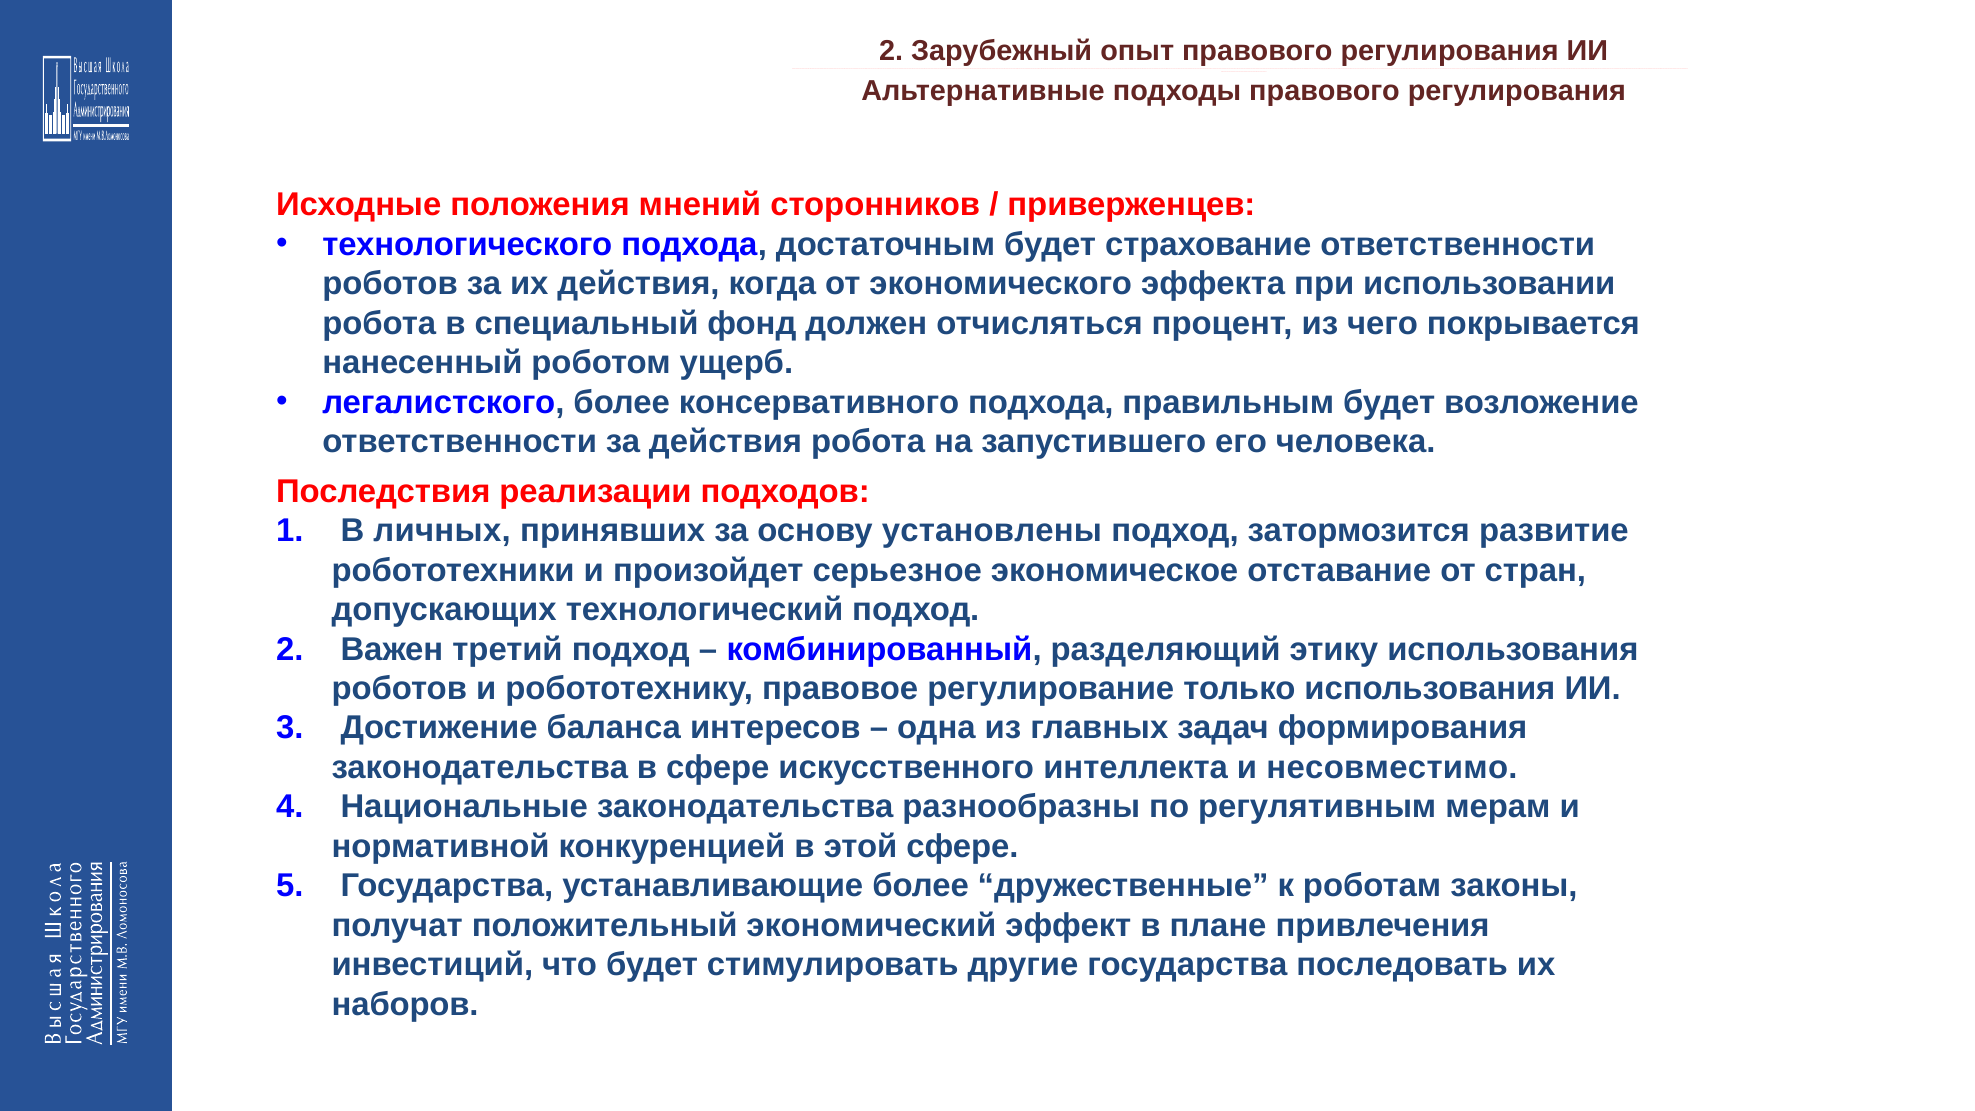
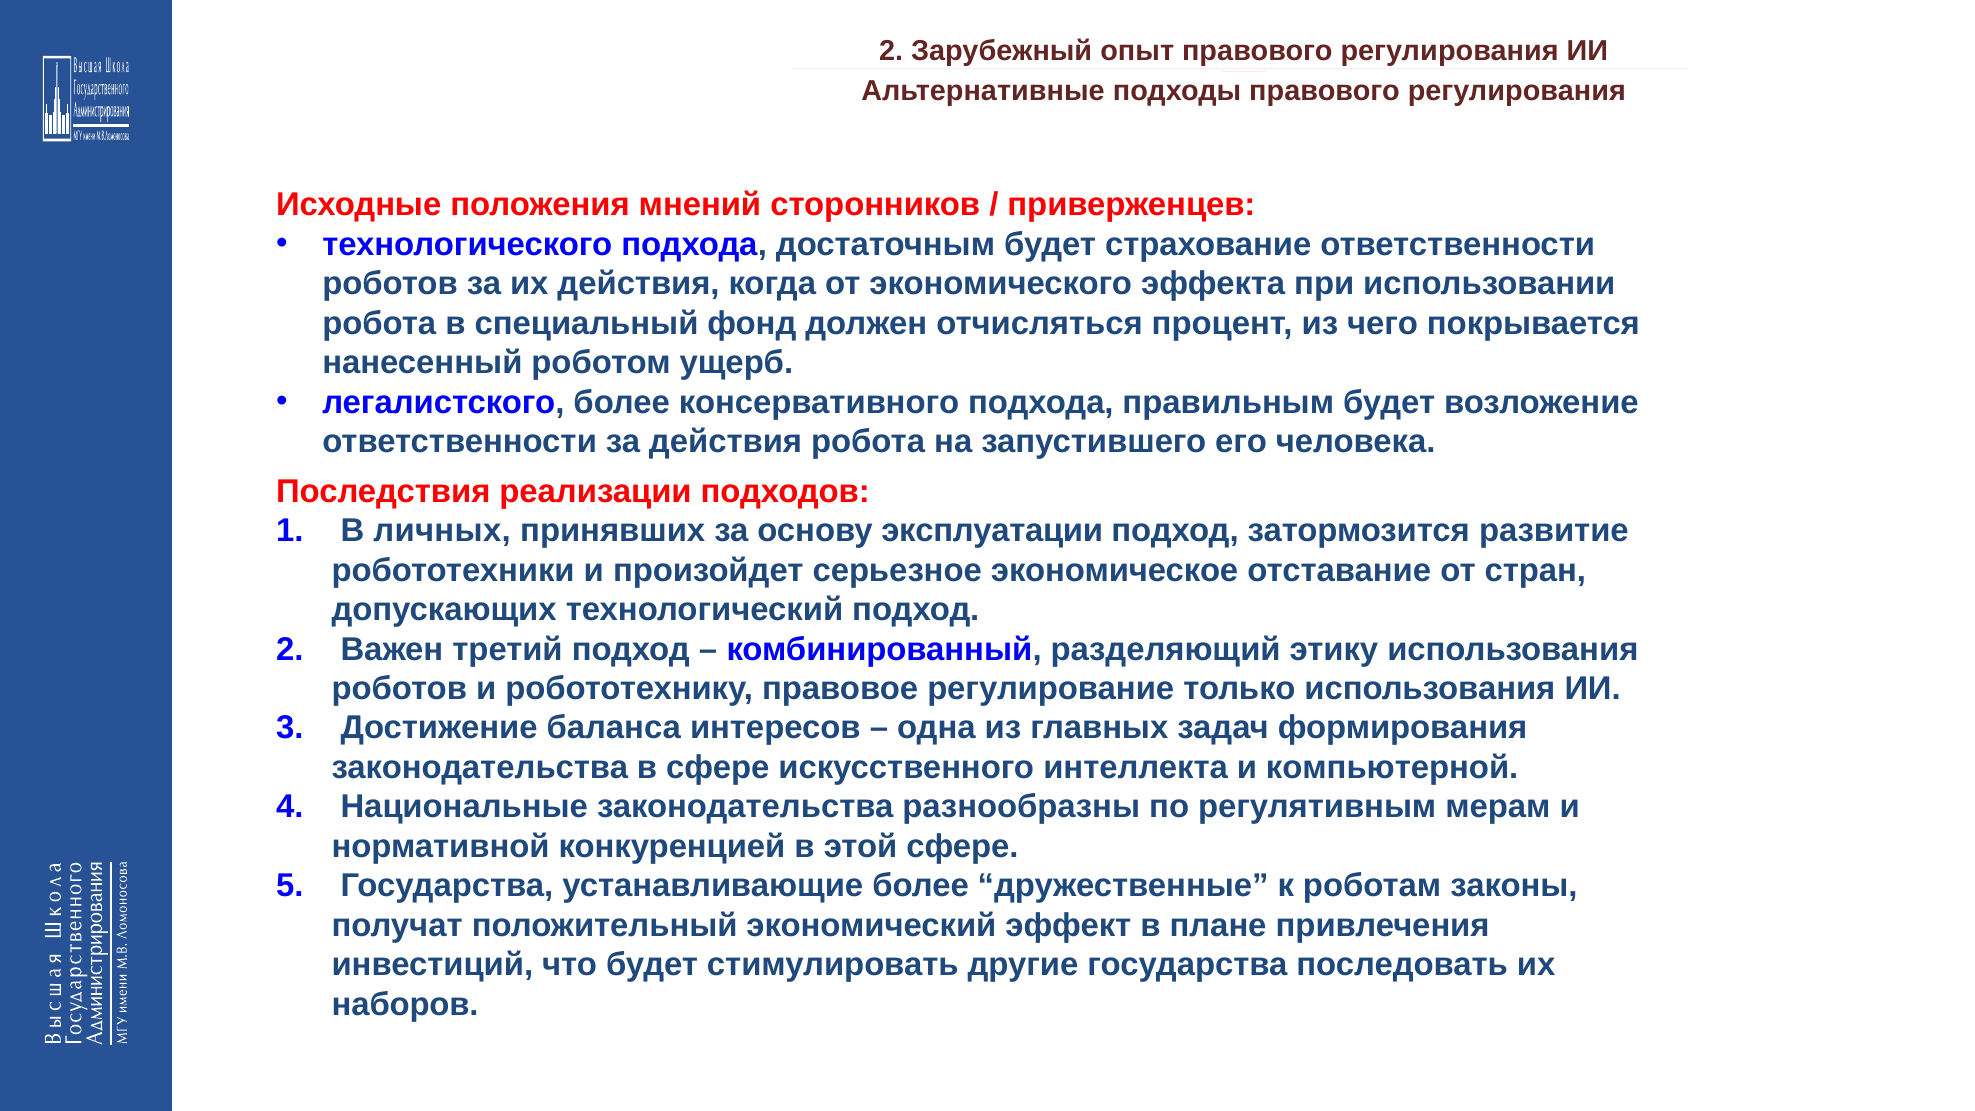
установлены: установлены -> эксплуатации
несовместимо: несовместимо -> компьютерной
